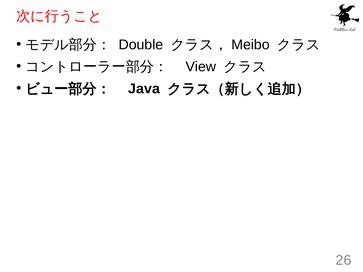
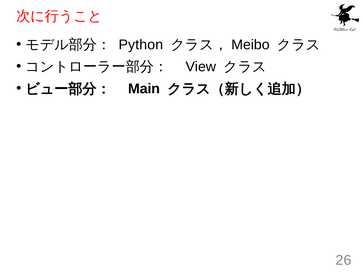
Double: Double -> Python
Java: Java -> Main
